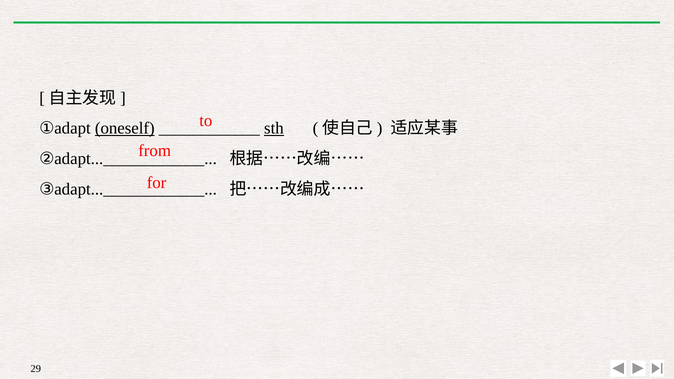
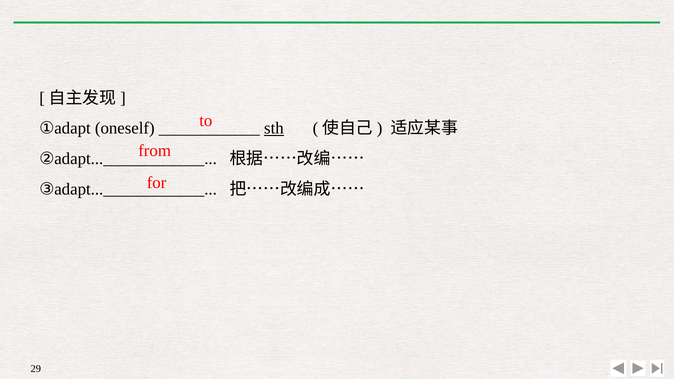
oneself underline: present -> none
